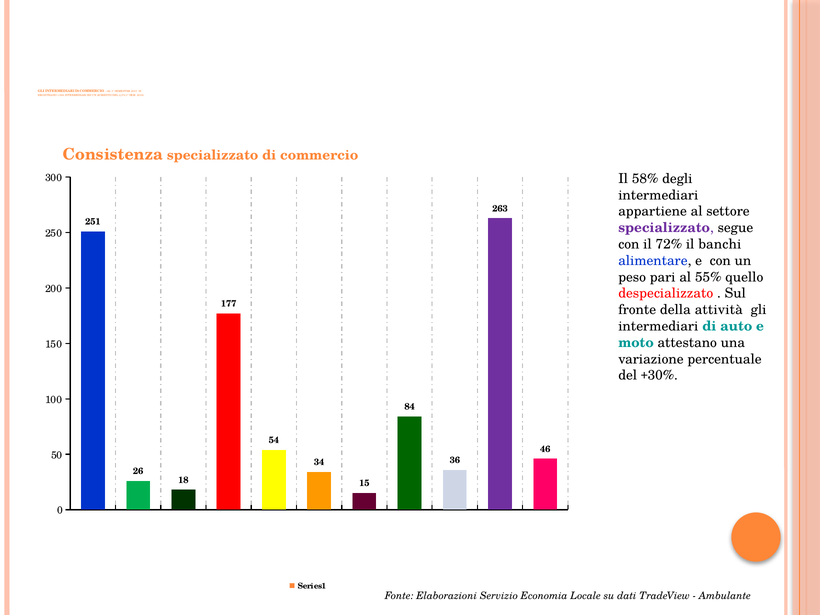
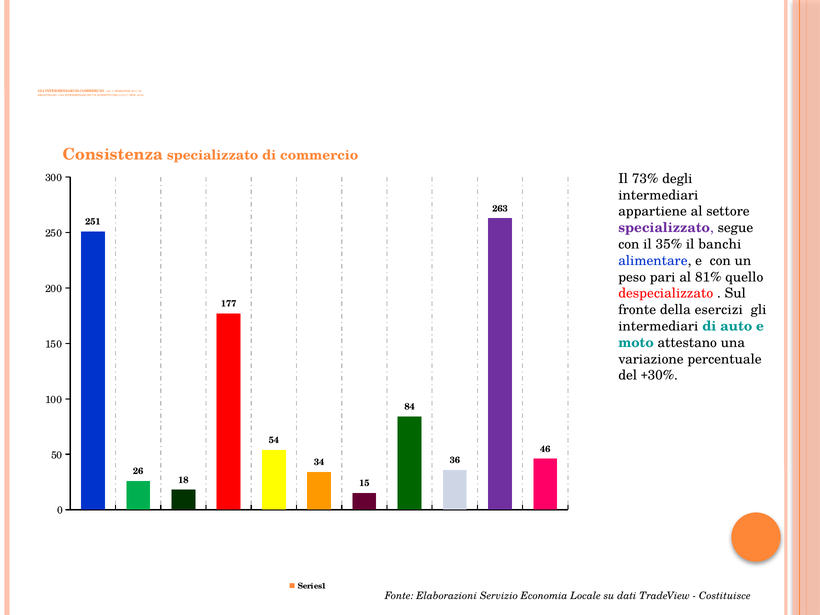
58%: 58% -> 73%
72%: 72% -> 35%
55%: 55% -> 81%
attività: attività -> esercizi
Ambulante: Ambulante -> Costituisce
